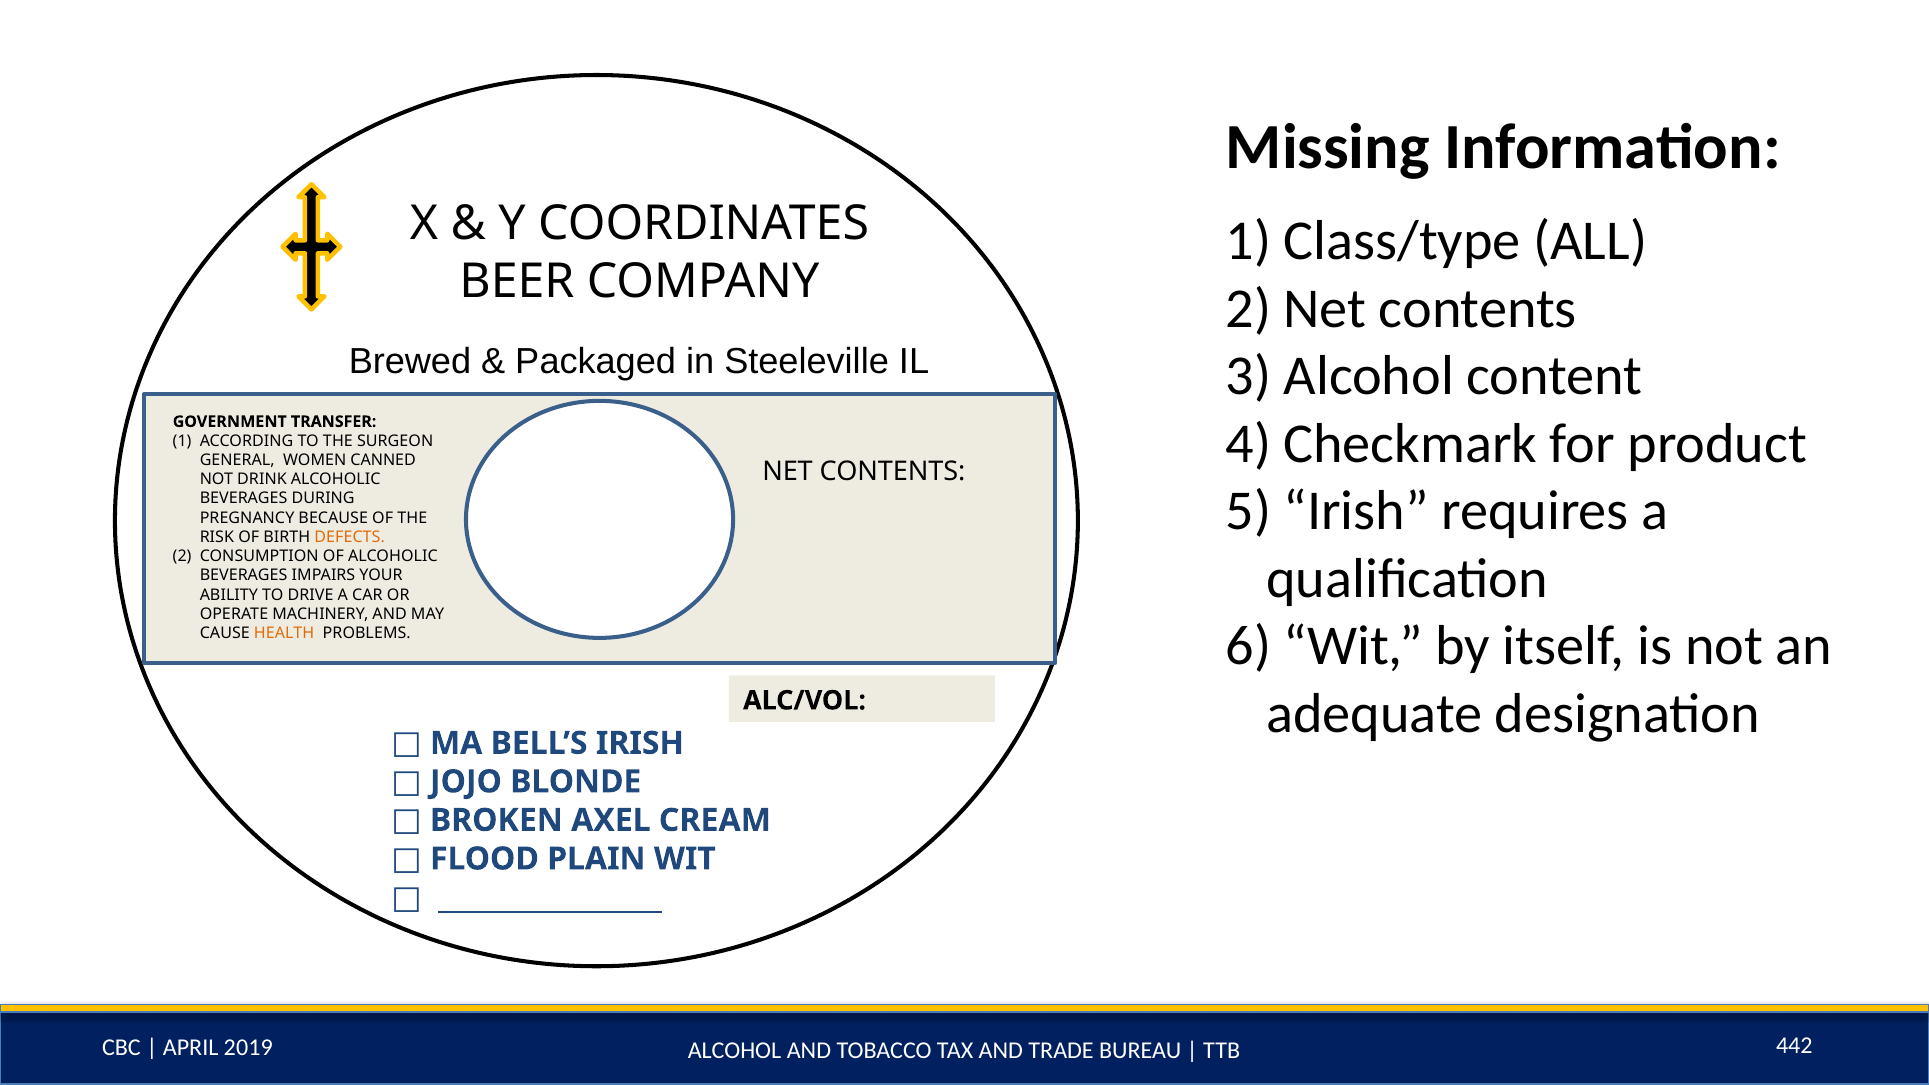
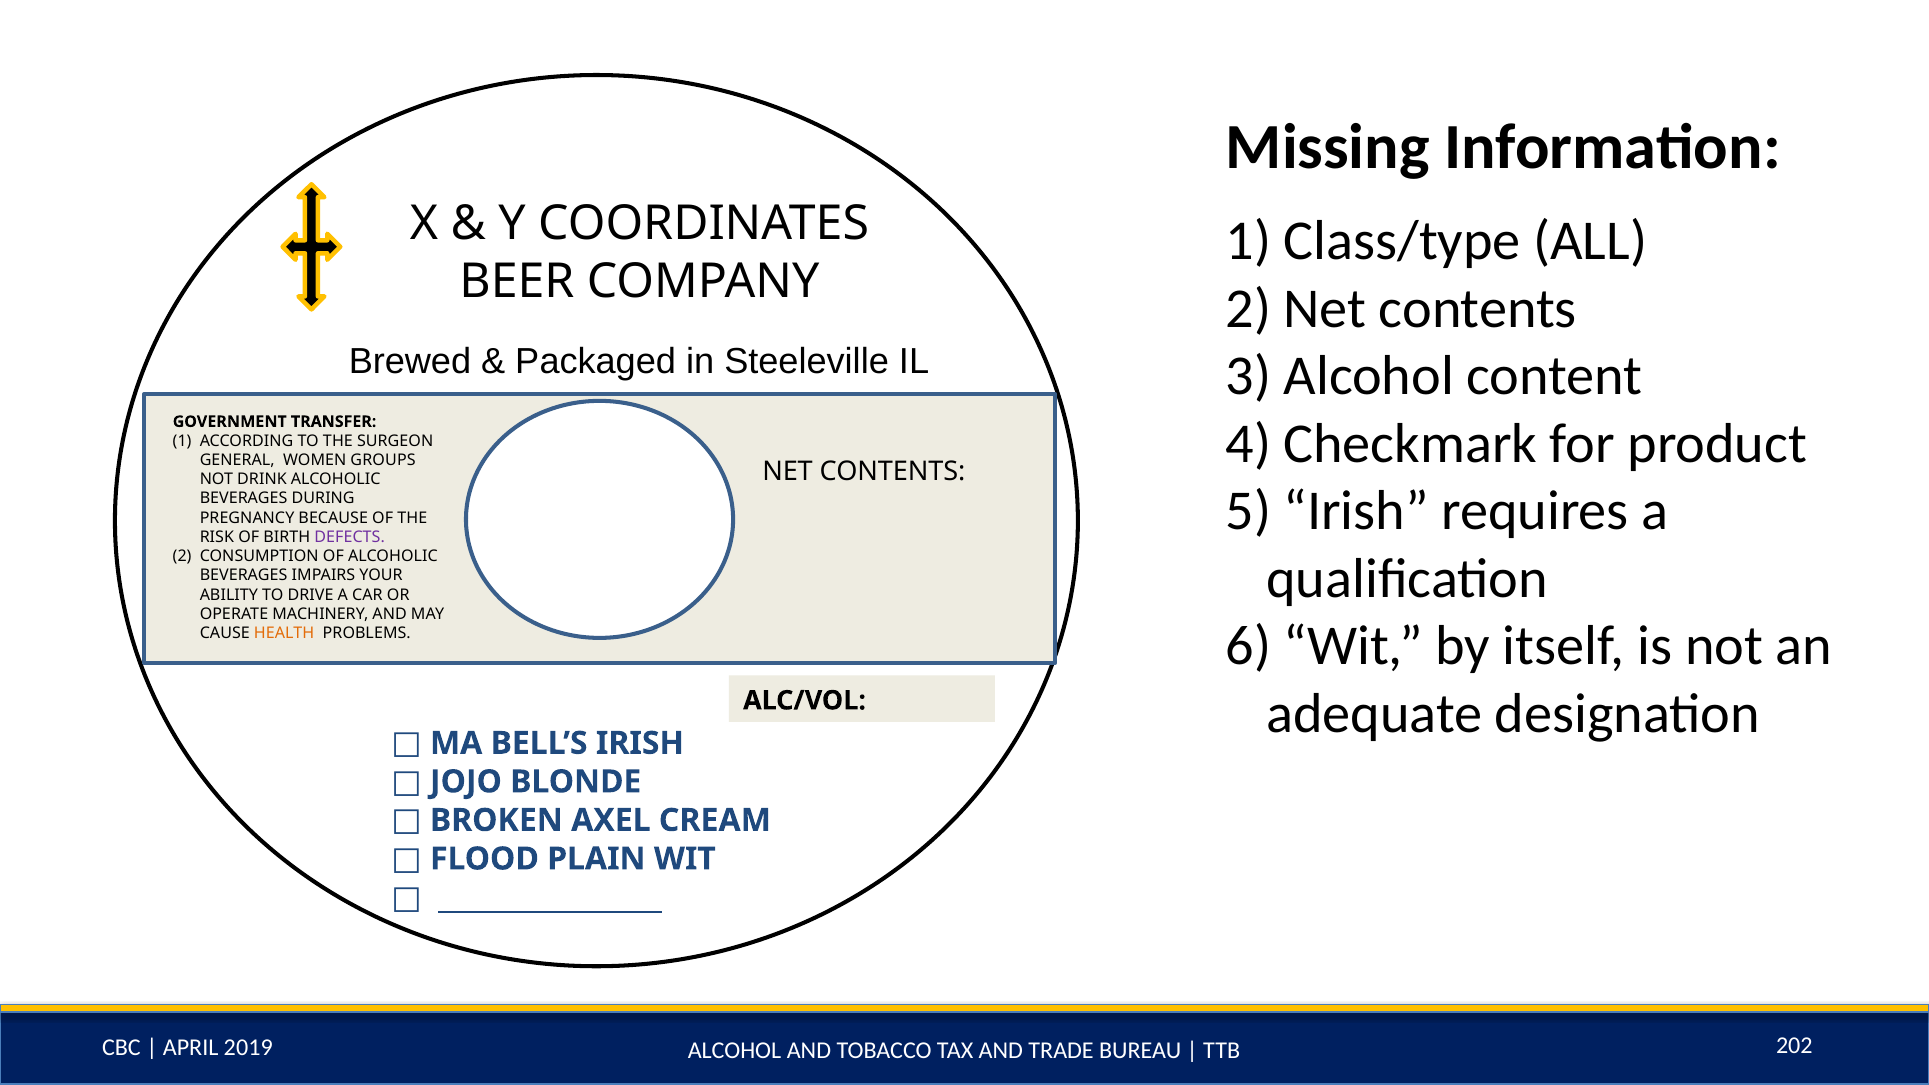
CANNED: CANNED -> GROUPS
DEFECTS colour: orange -> purple
442: 442 -> 202
